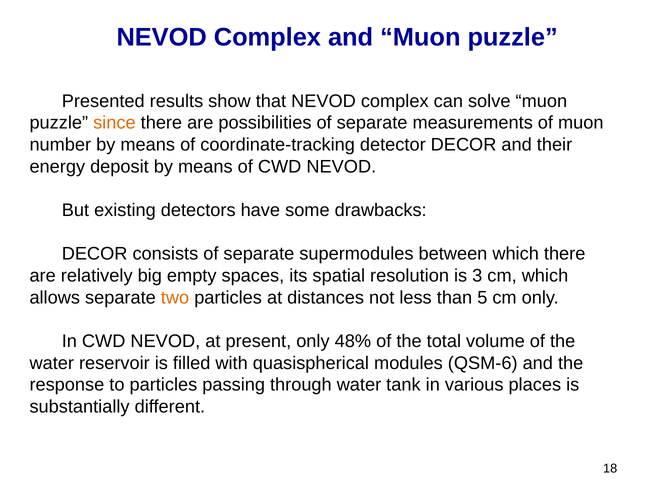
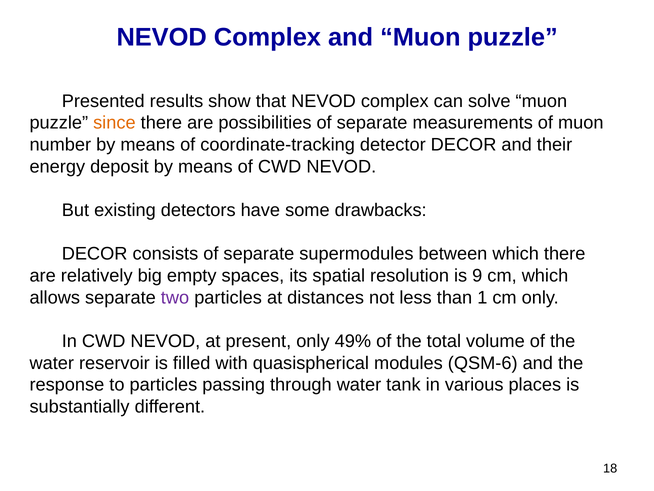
3: 3 -> 9
two colour: orange -> purple
5: 5 -> 1
48%: 48% -> 49%
